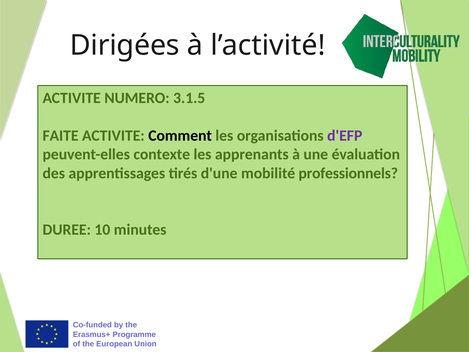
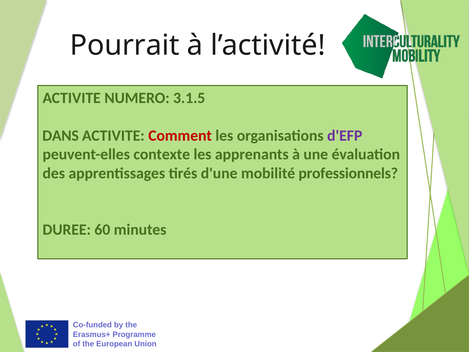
Dirigées: Dirigées -> Pourrait
FAITE: FAITE -> DANS
Comment colour: black -> red
10: 10 -> 60
